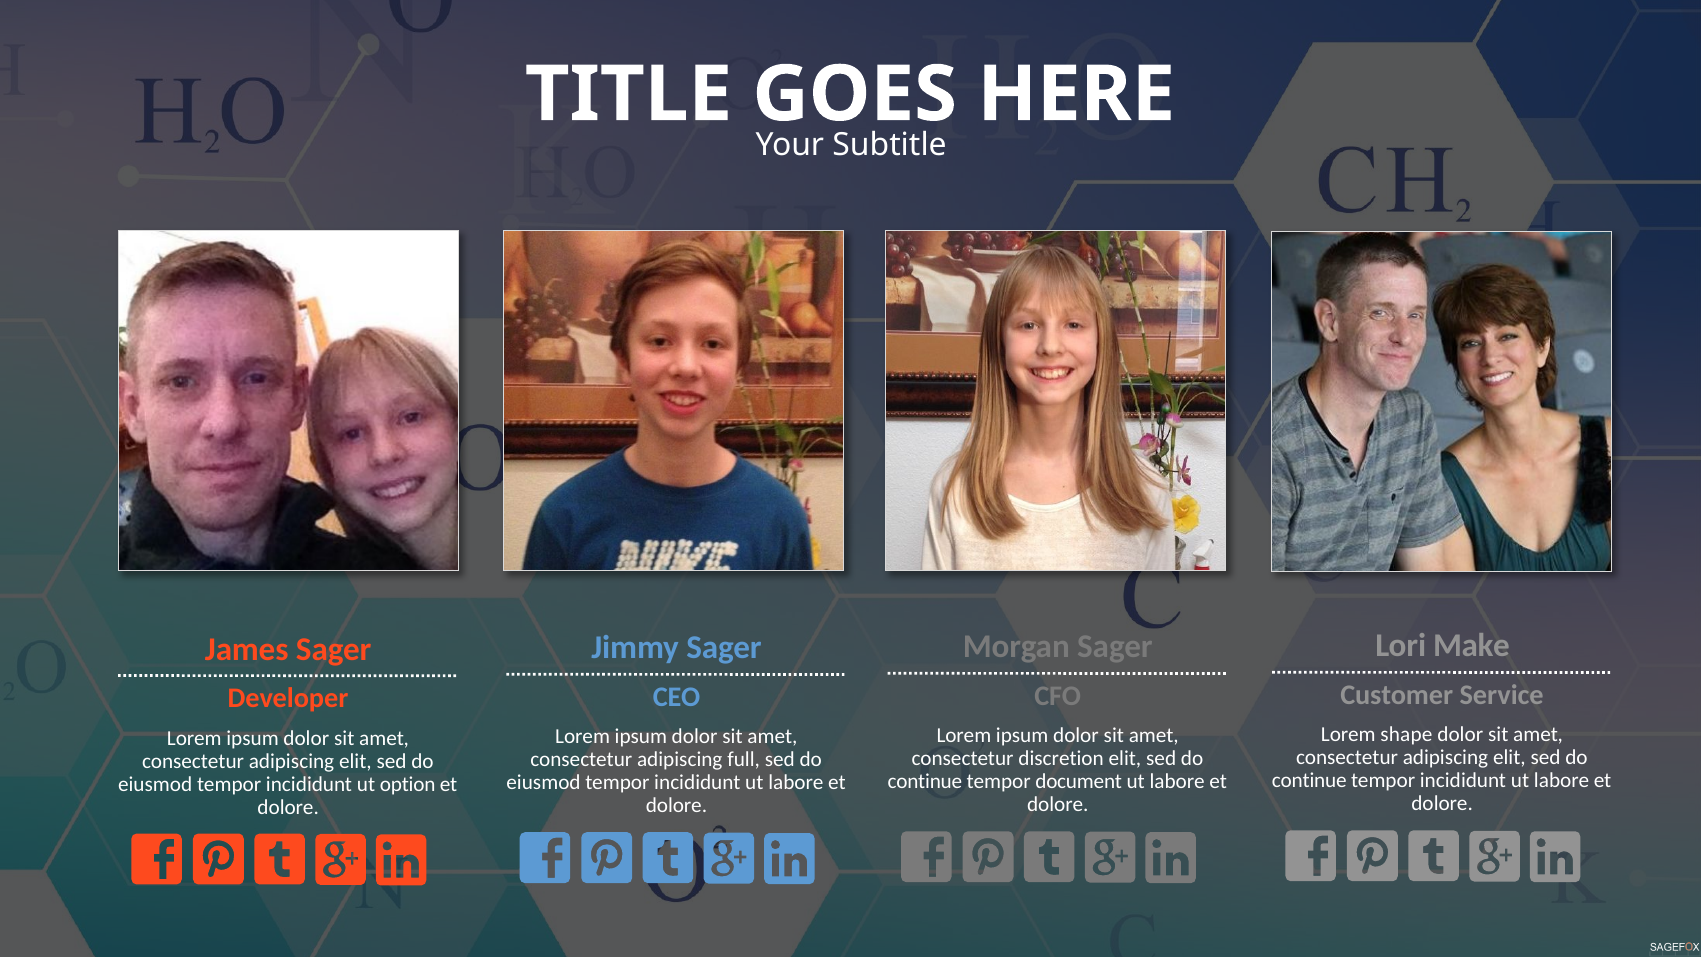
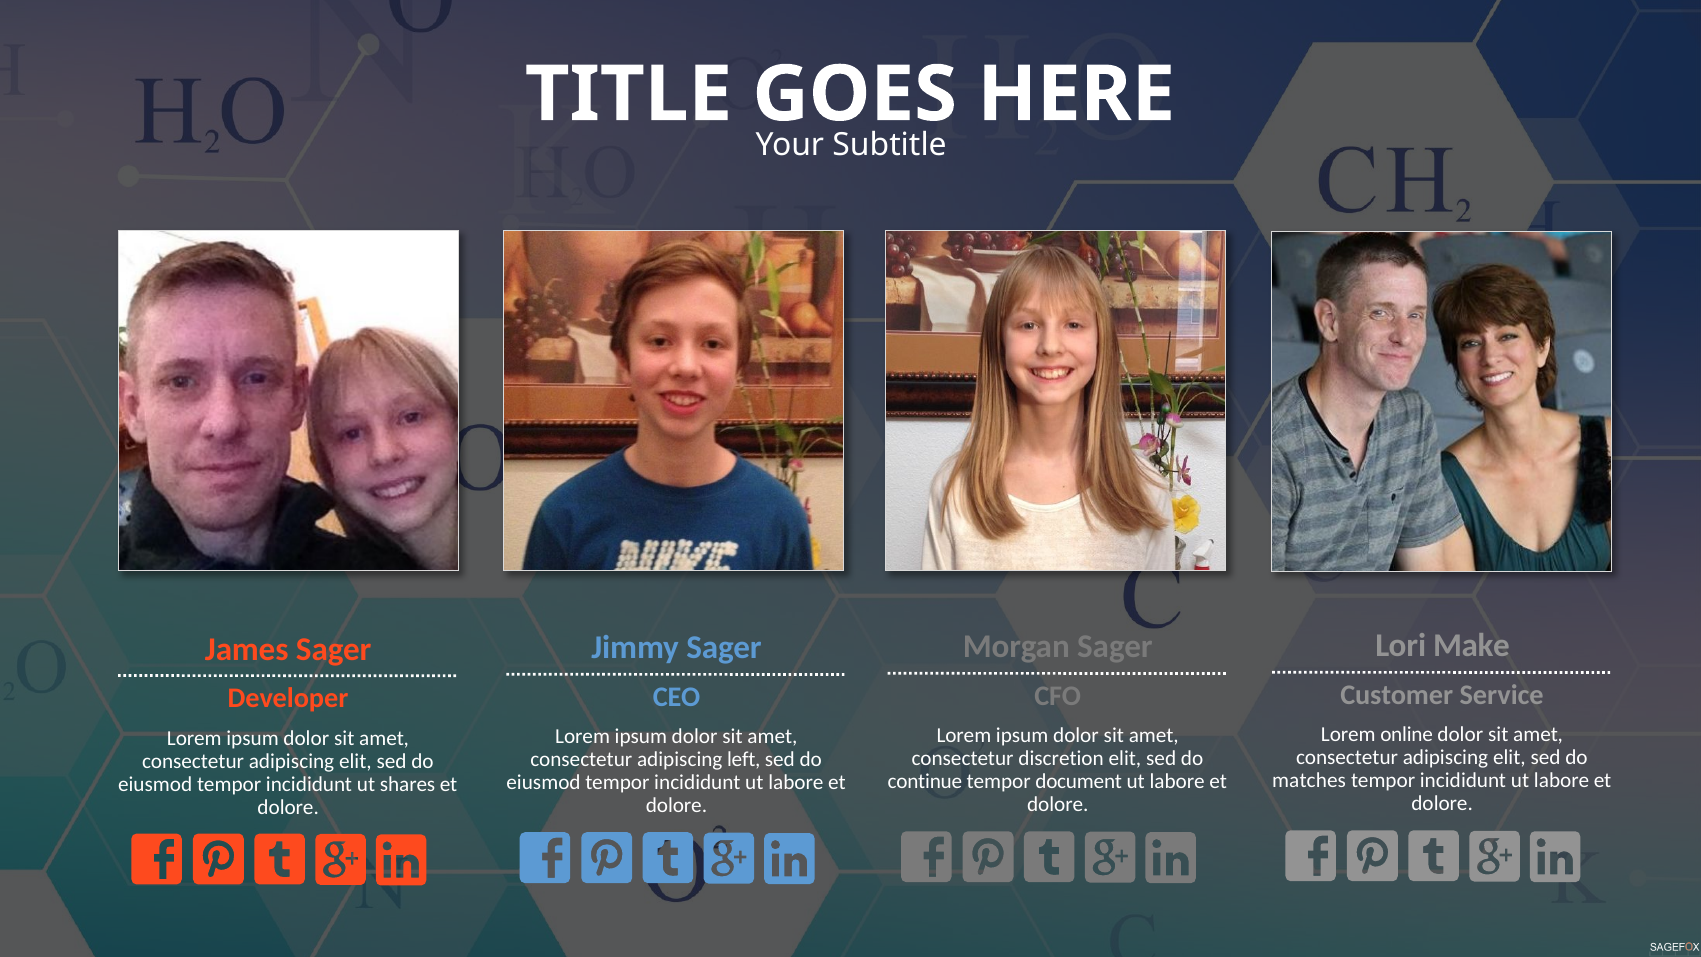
shape: shape -> online
full: full -> left
continue at (1309, 781): continue -> matches
option: option -> shares
